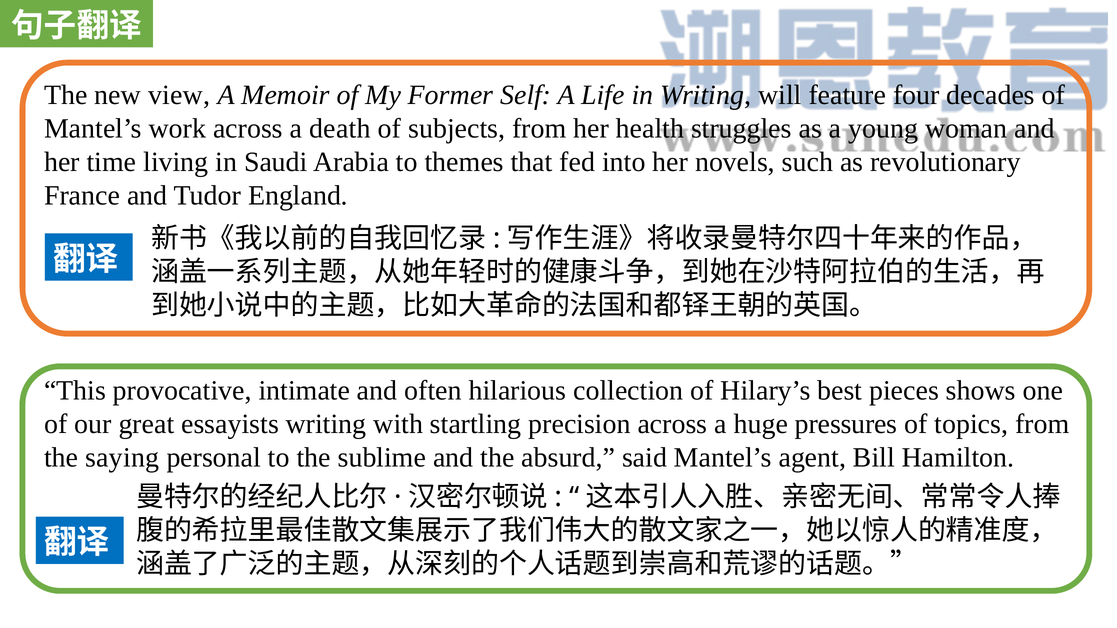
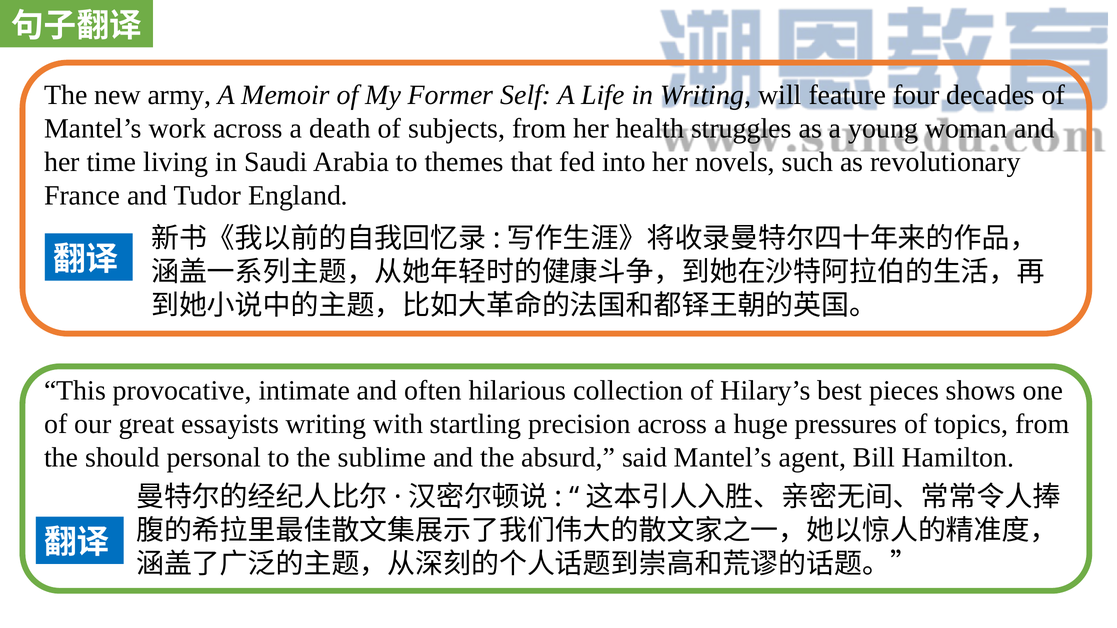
view: view -> army
saying: saying -> should
